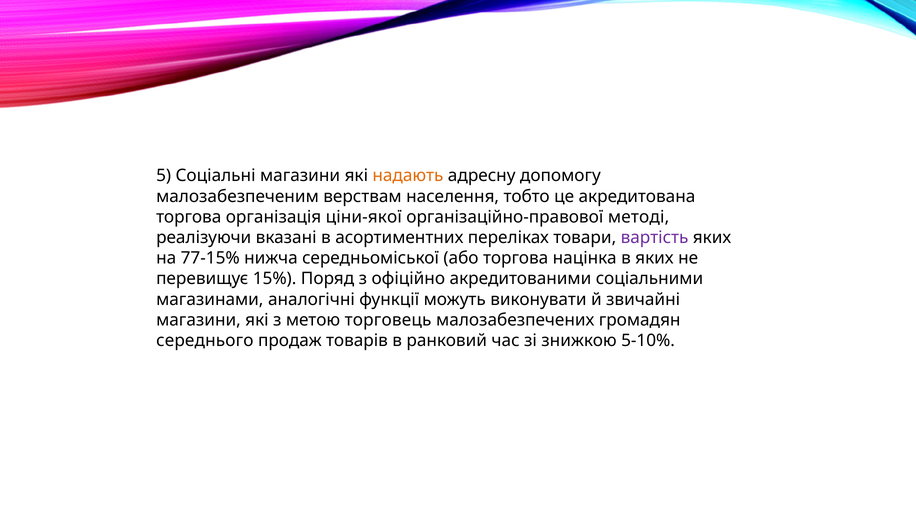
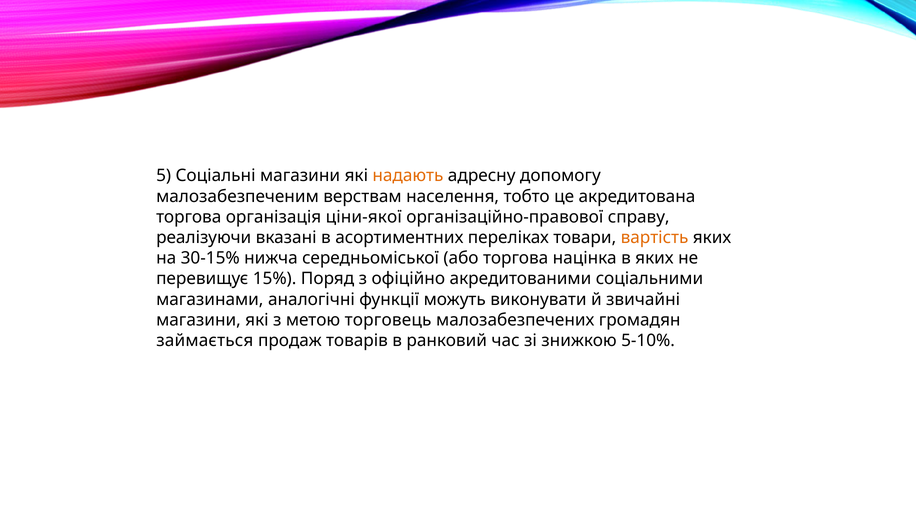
методі: методі -> справу
вартість colour: purple -> orange
77-15%: 77-15% -> 30-15%
середнього: середнього -> займається
